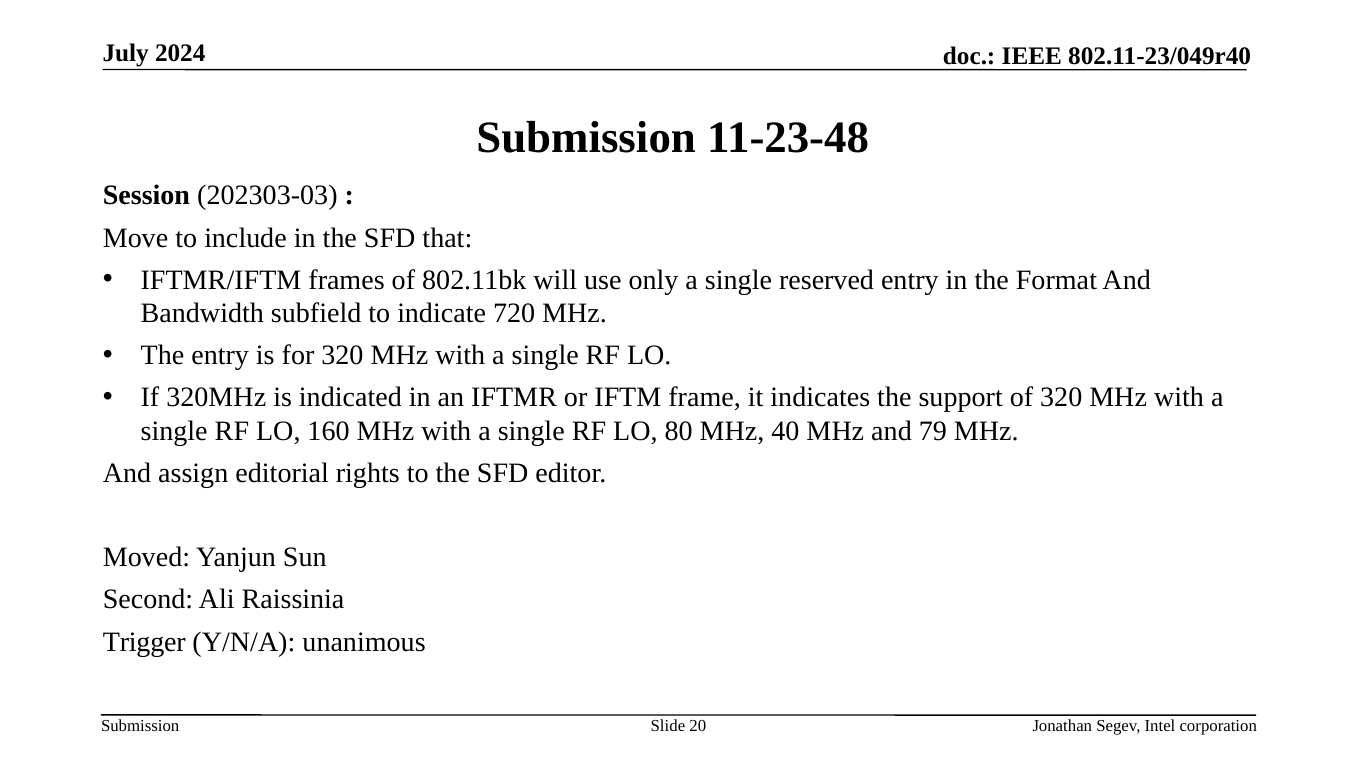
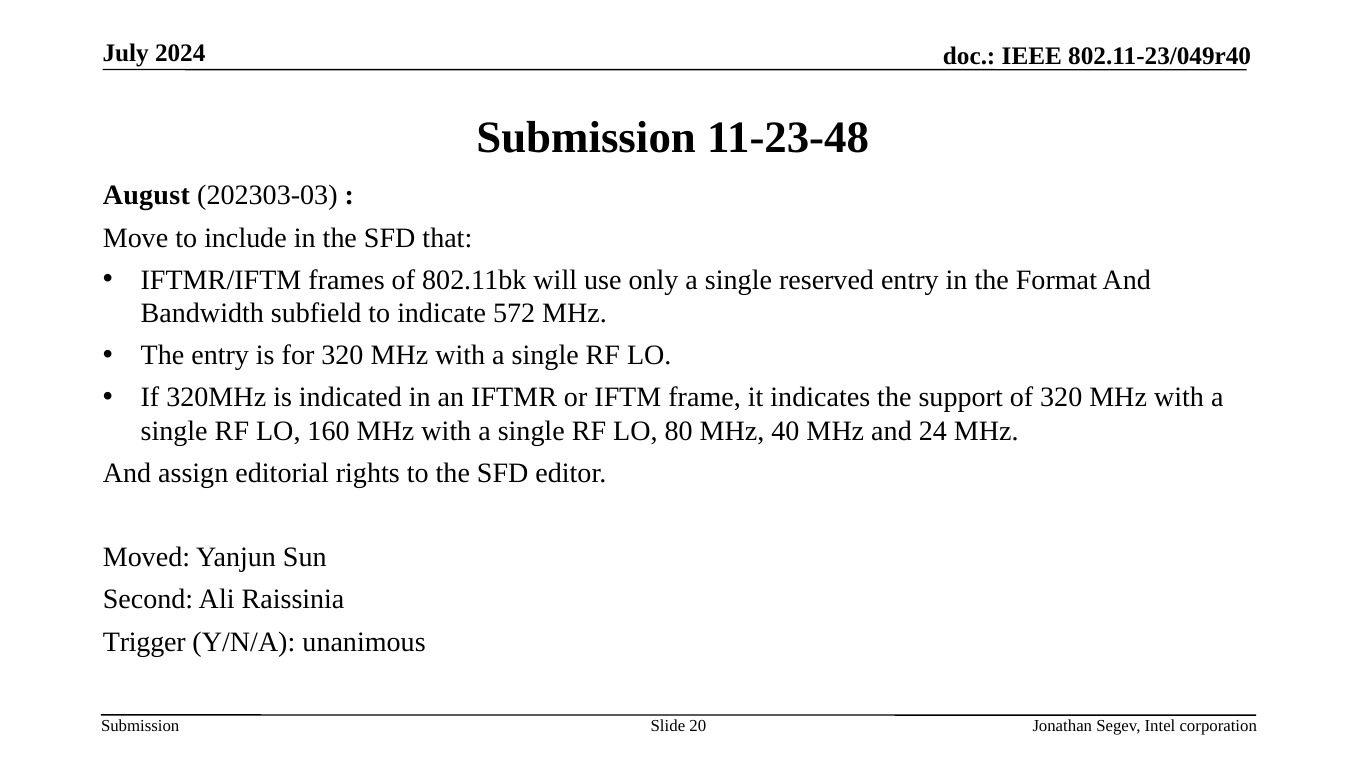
Session: Session -> August
720: 720 -> 572
79: 79 -> 24
